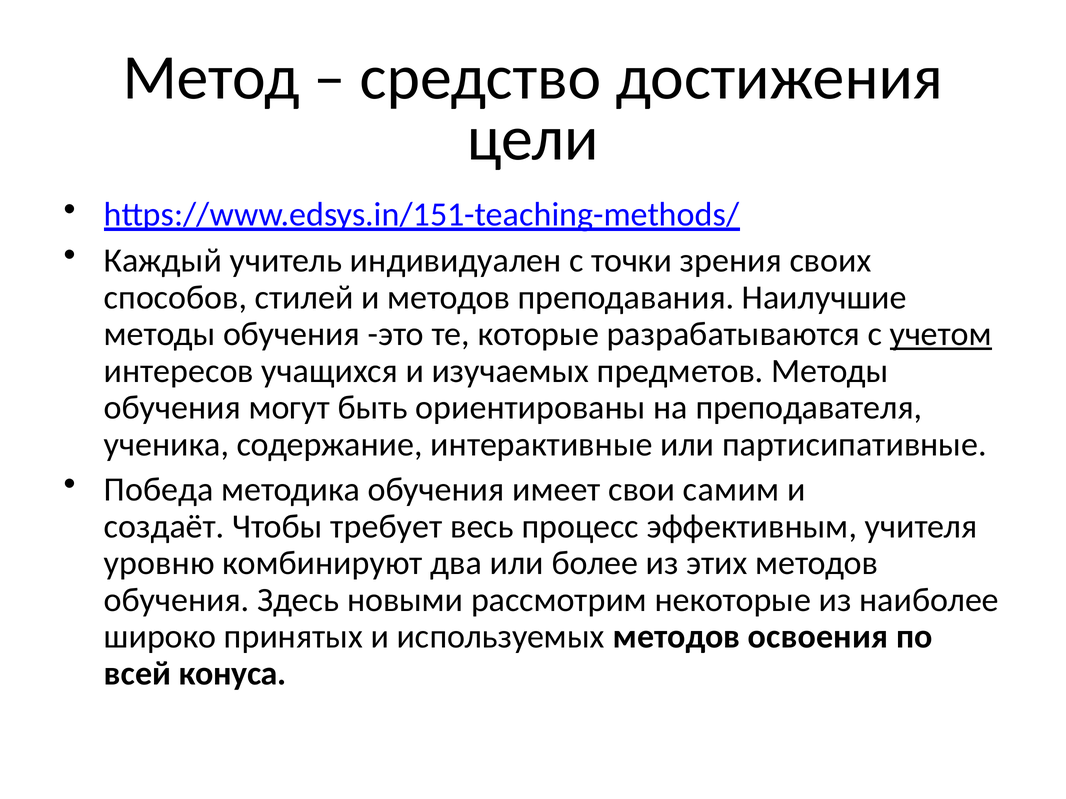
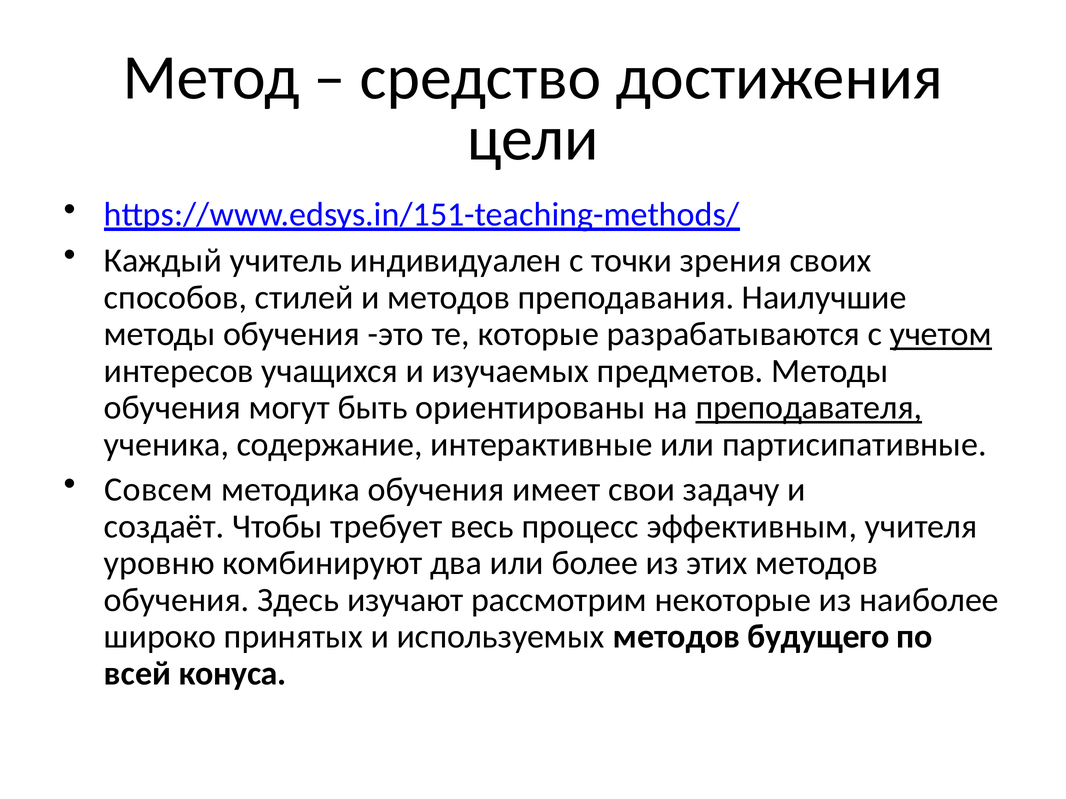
преподавателя underline: none -> present
Победа: Победа -> Совсем
самим: самим -> задачу
новыми: новыми -> изучают
освоения: освоения -> будущего
